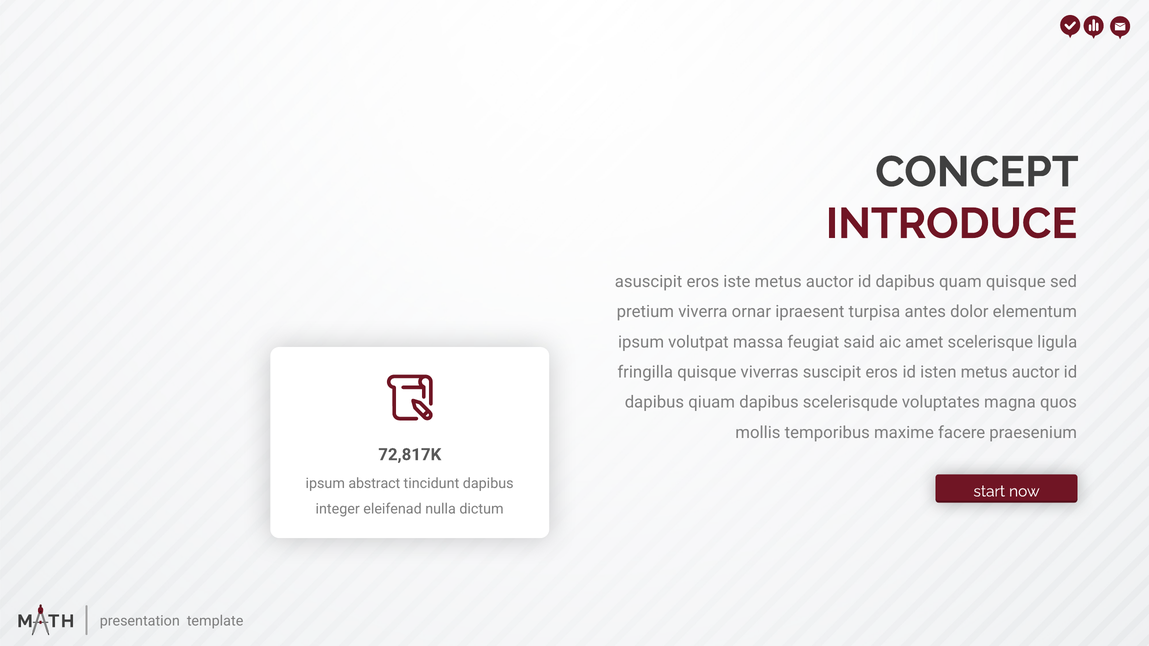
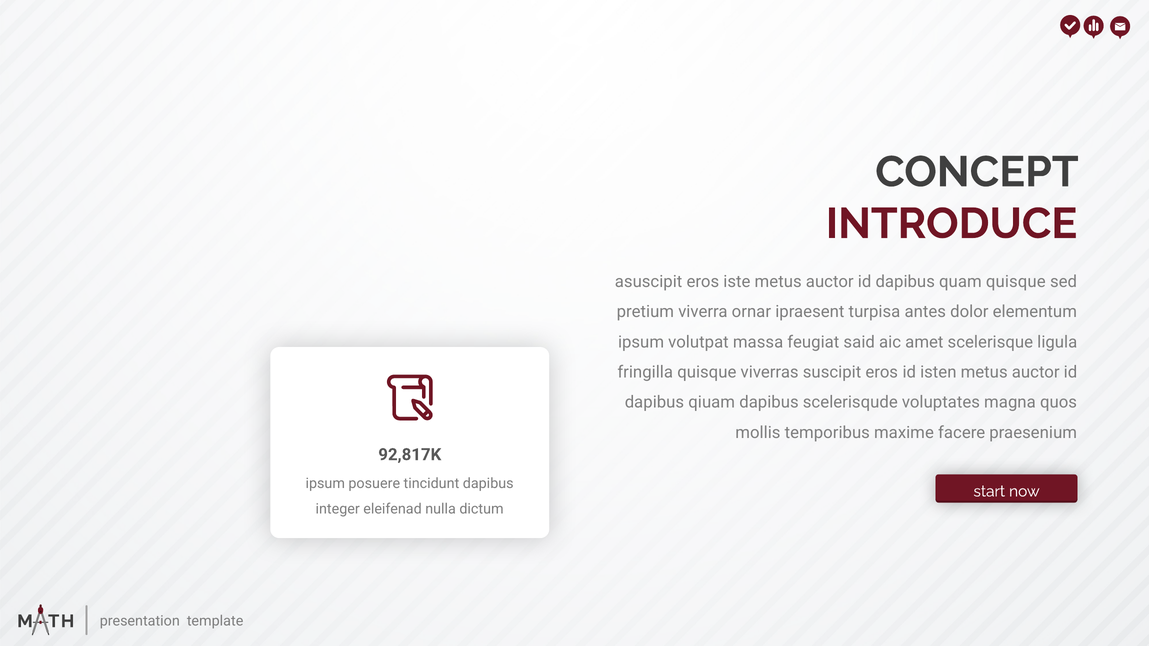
72,817K: 72,817K -> 92,817K
abstract: abstract -> posuere
